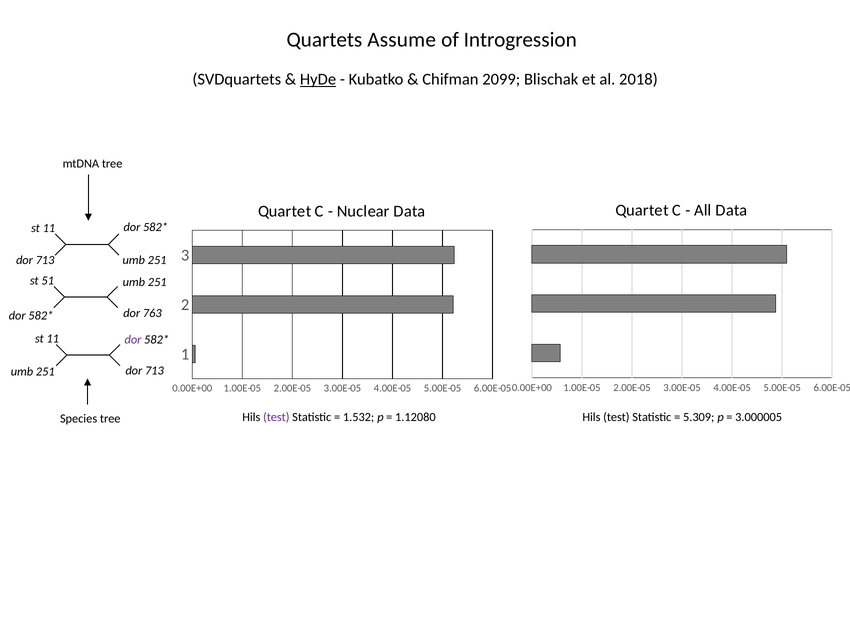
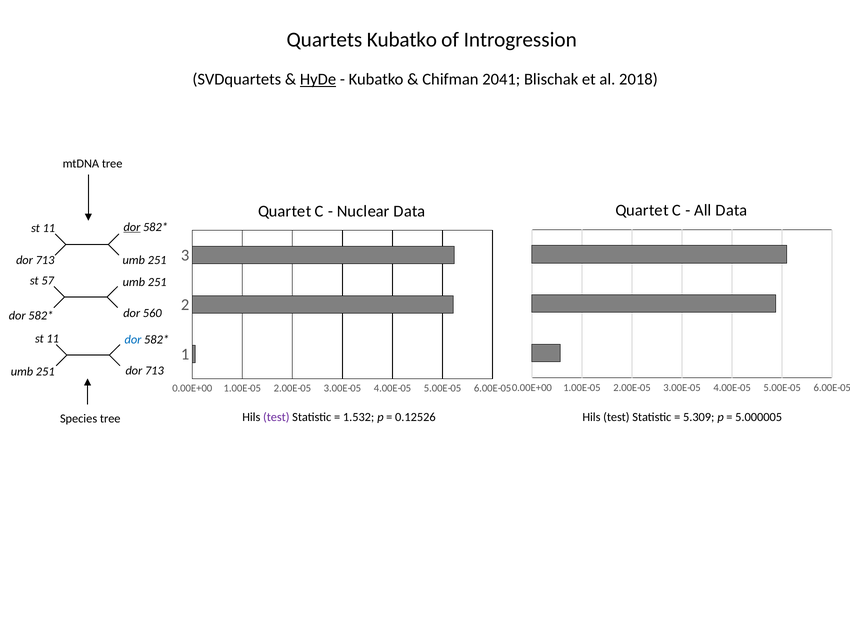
Quartets Assume: Assume -> Kubatko
2099: 2099 -> 2041
dor at (132, 227) underline: none -> present
51: 51 -> 57
763: 763 -> 560
dor at (133, 340) colour: purple -> blue
1.12080: 1.12080 -> 0.12526
3.000005: 3.000005 -> 5.000005
